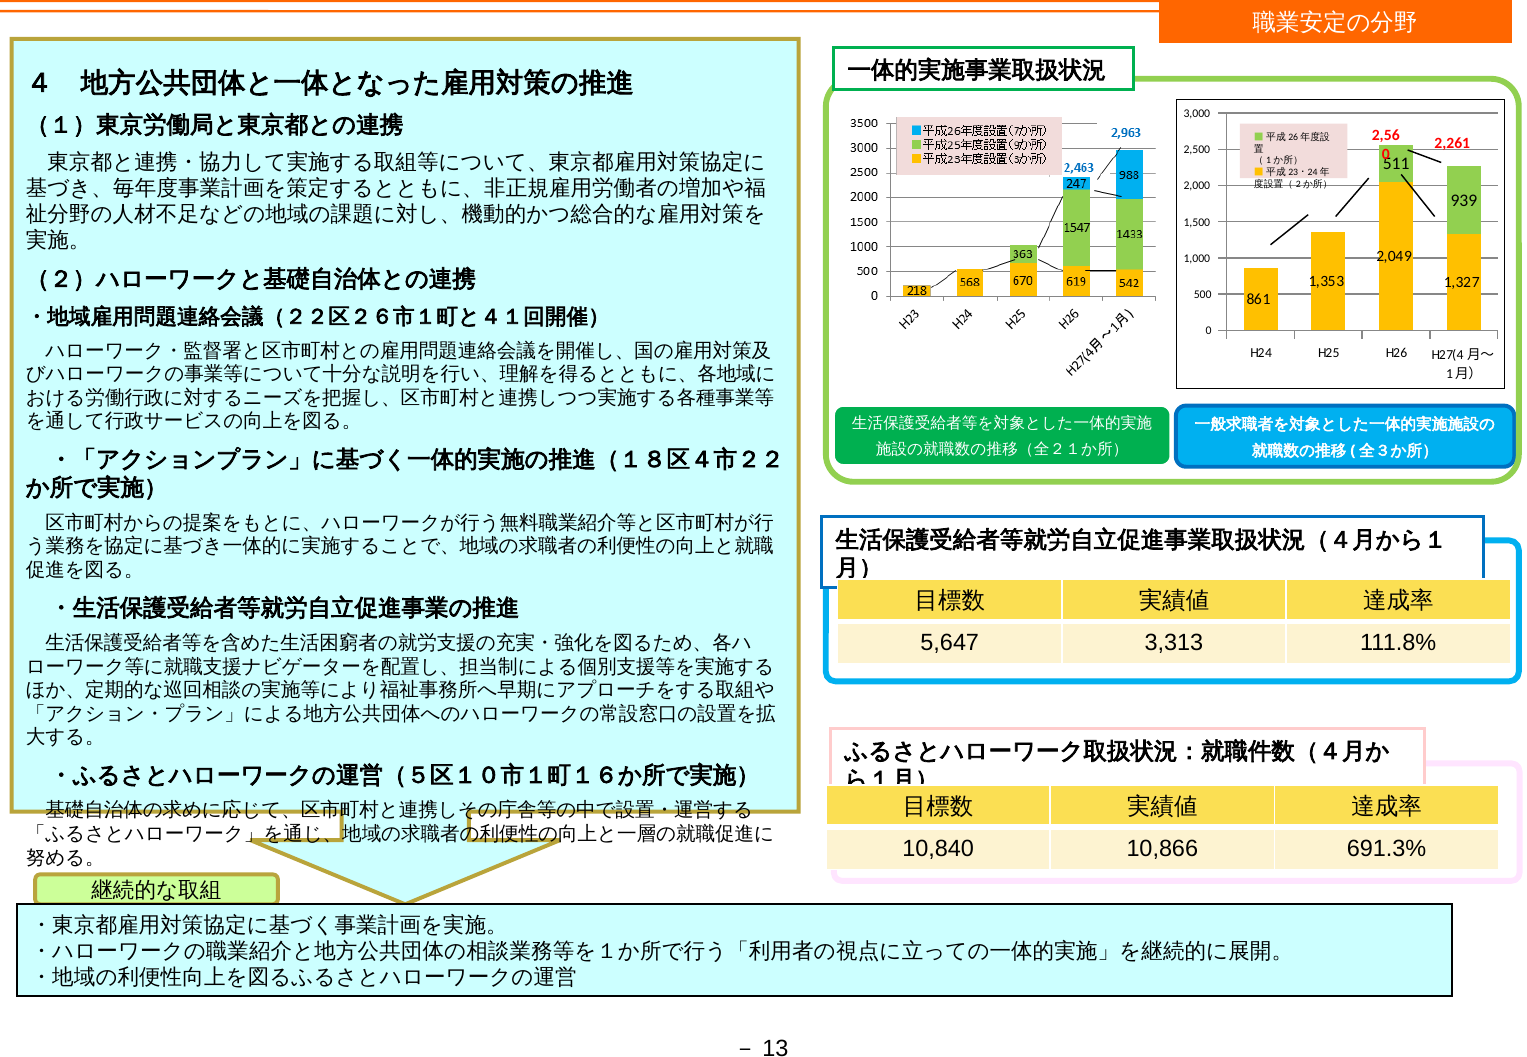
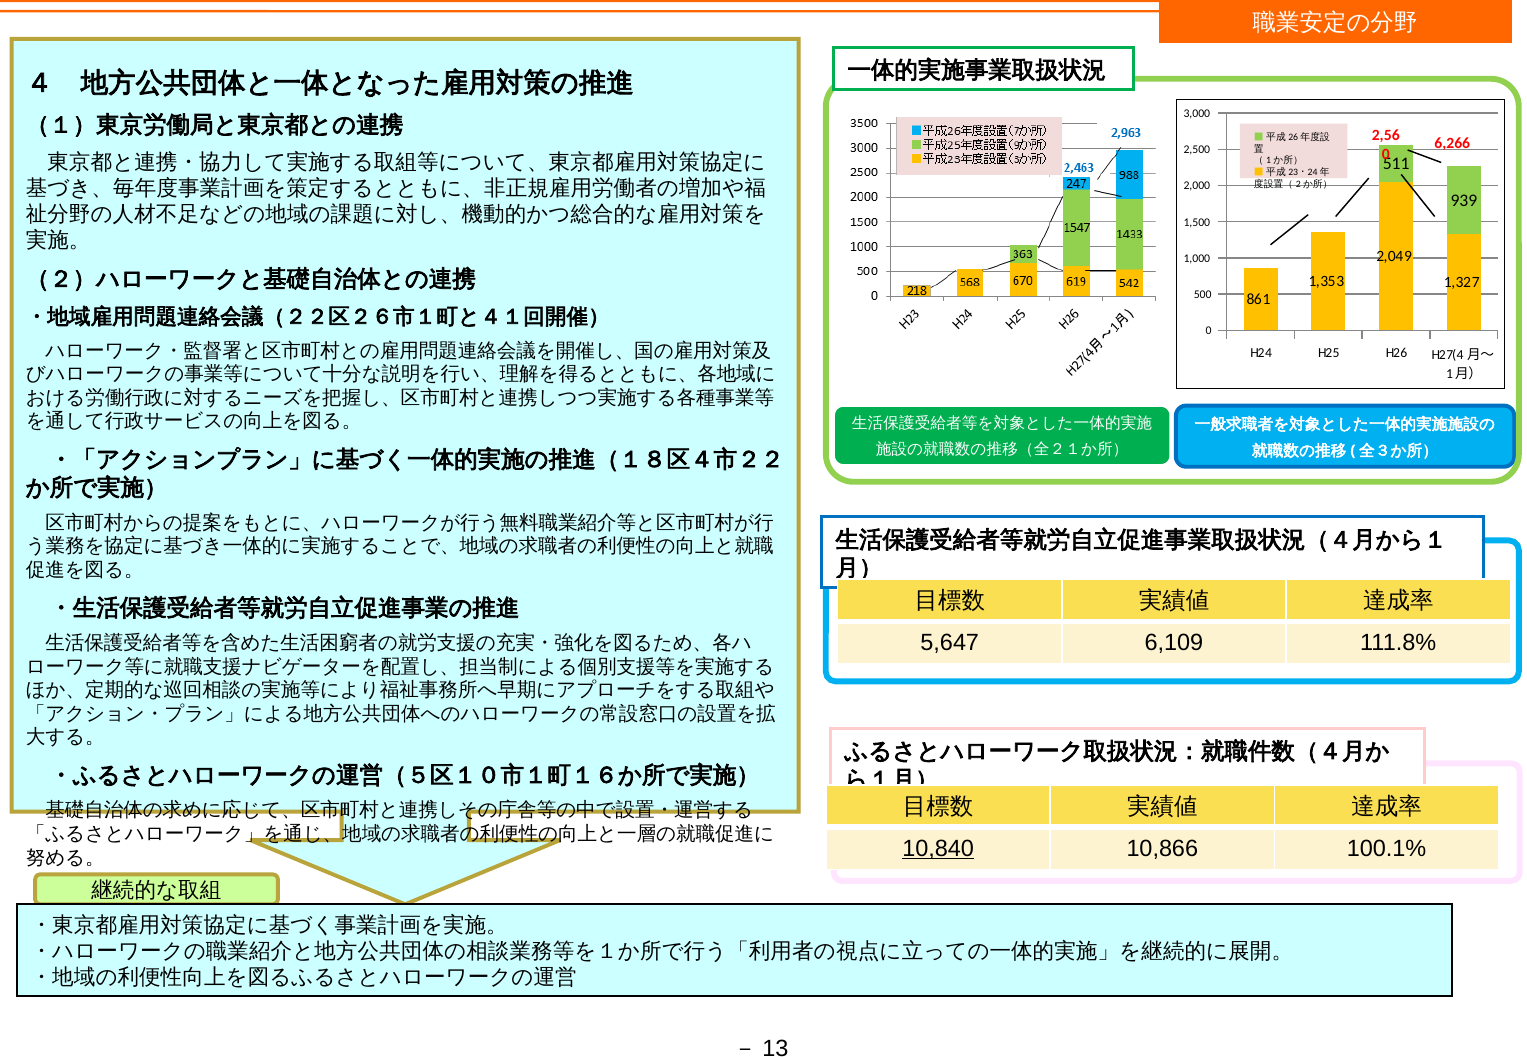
2,261: 2,261 -> 6,266
3,313: 3,313 -> 6,109
10,840 underline: none -> present
691.3%: 691.3% -> 100.1%
